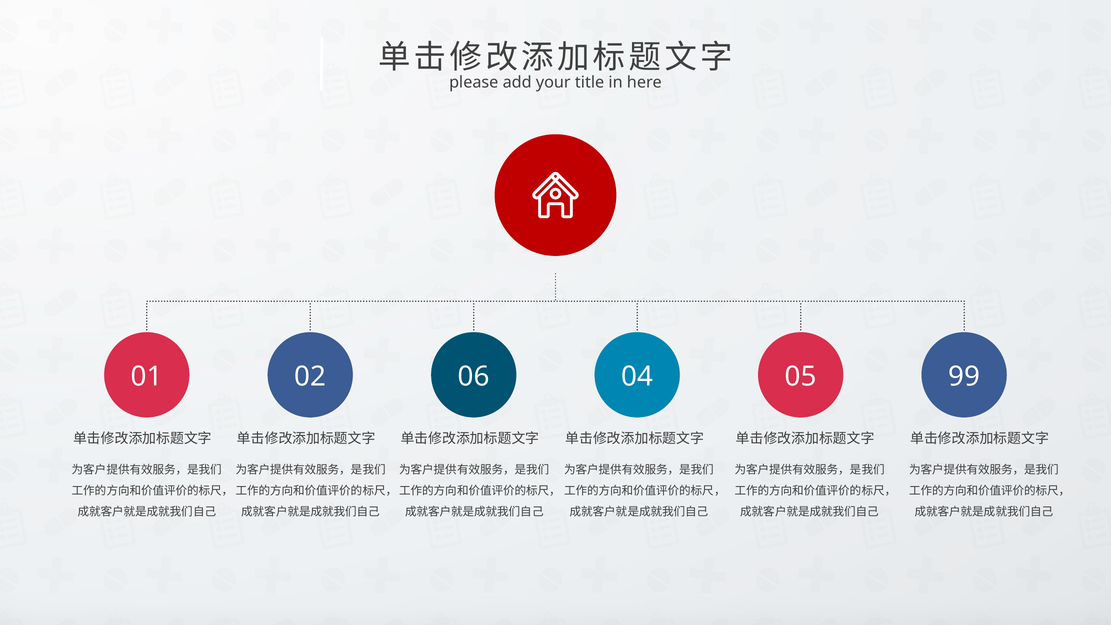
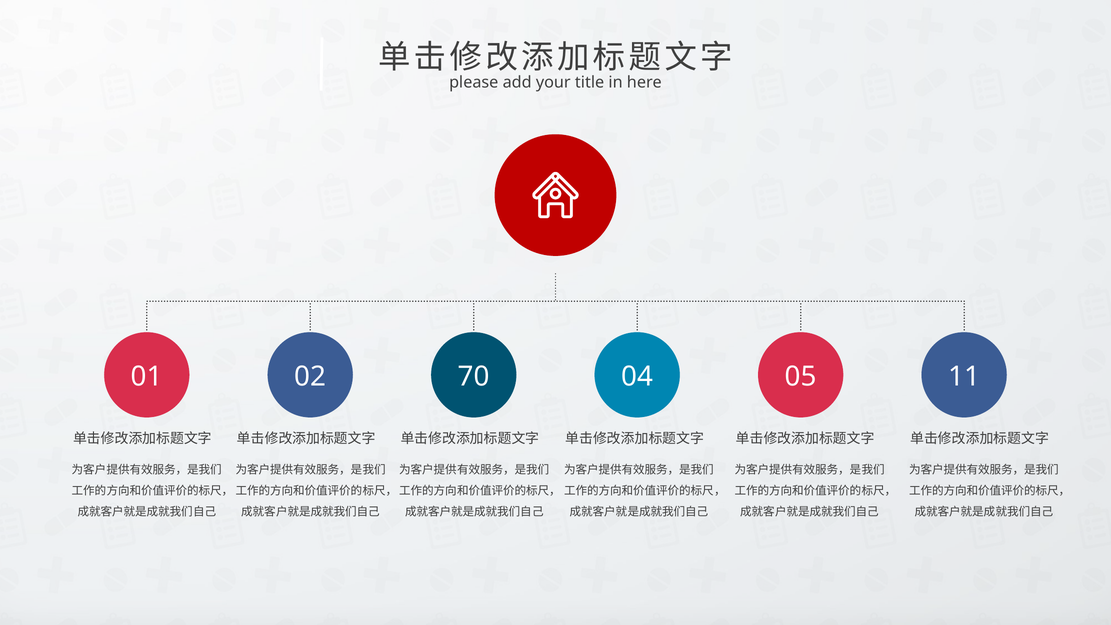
06: 06 -> 70
99: 99 -> 11
